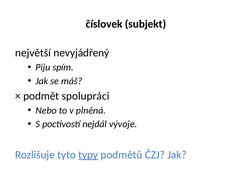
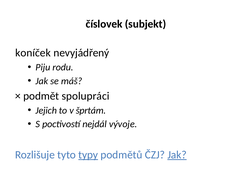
největší: největší -> koníček
spím: spím -> rodu
Nebo: Nebo -> Jejich
plněná: plněná -> šprtám
Jak at (177, 155) underline: none -> present
